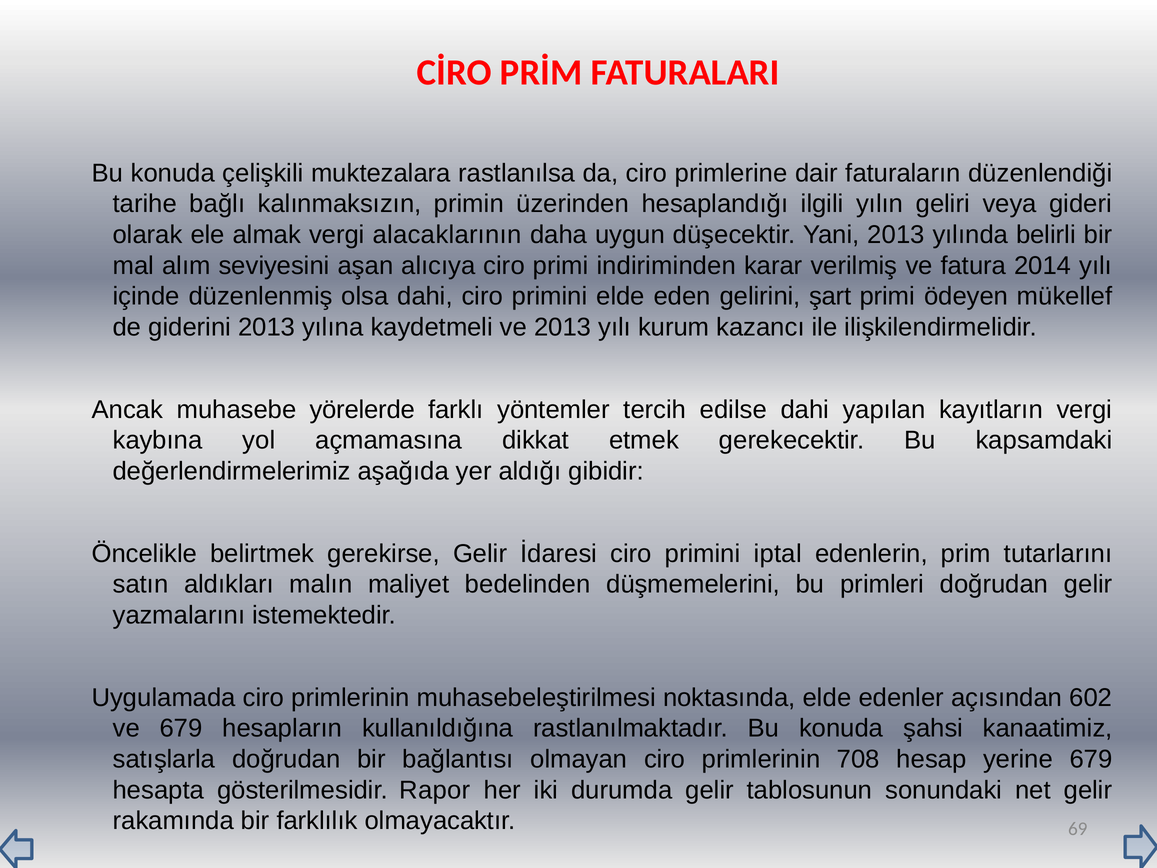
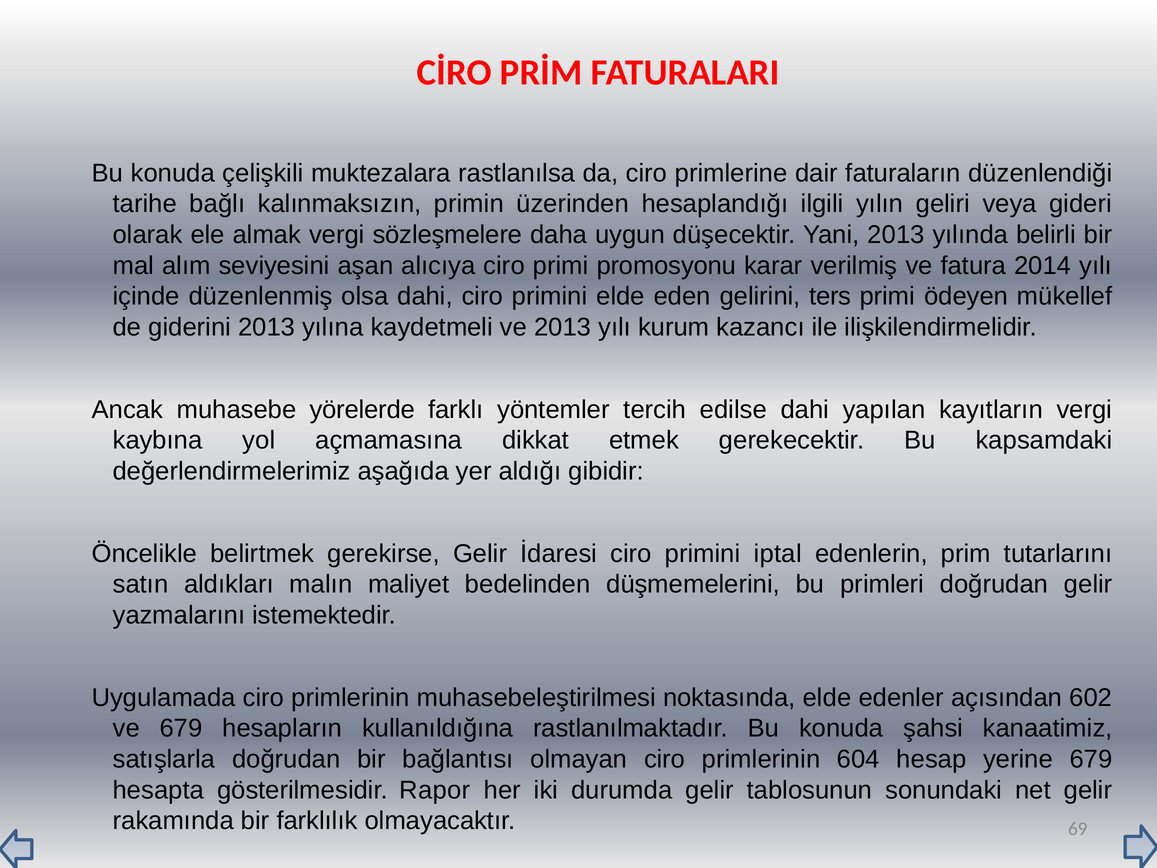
alacaklarının: alacaklarının -> sözleşmelere
indiriminden: indiriminden -> promosyonu
şart: şart -> ters
708: 708 -> 604
